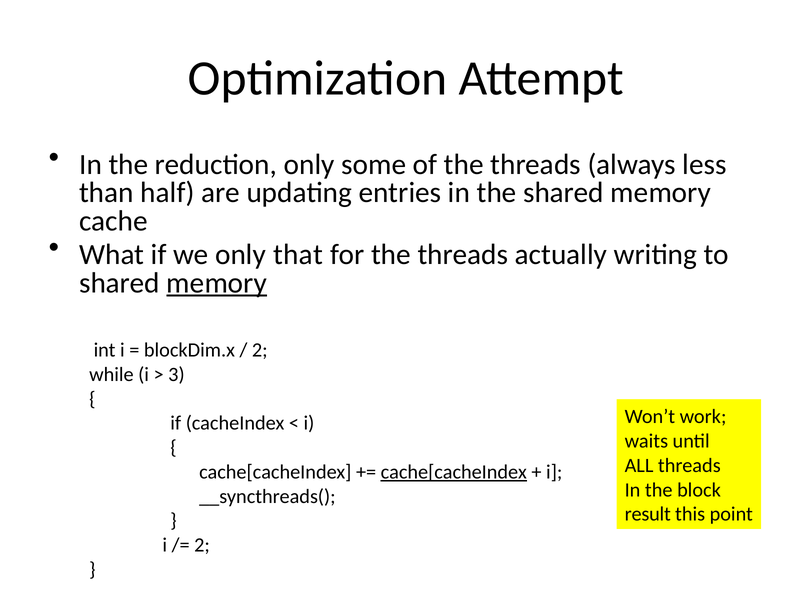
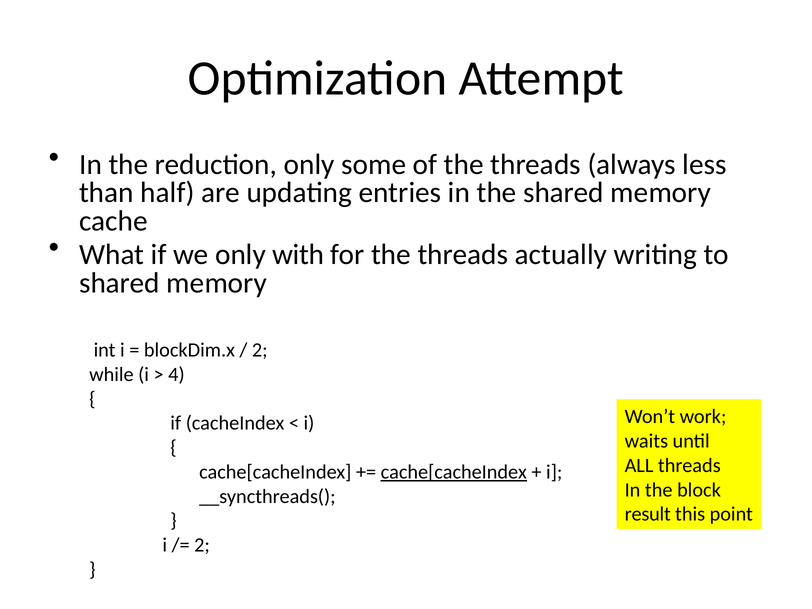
that: that -> with
memory at (217, 283) underline: present -> none
3: 3 -> 4
